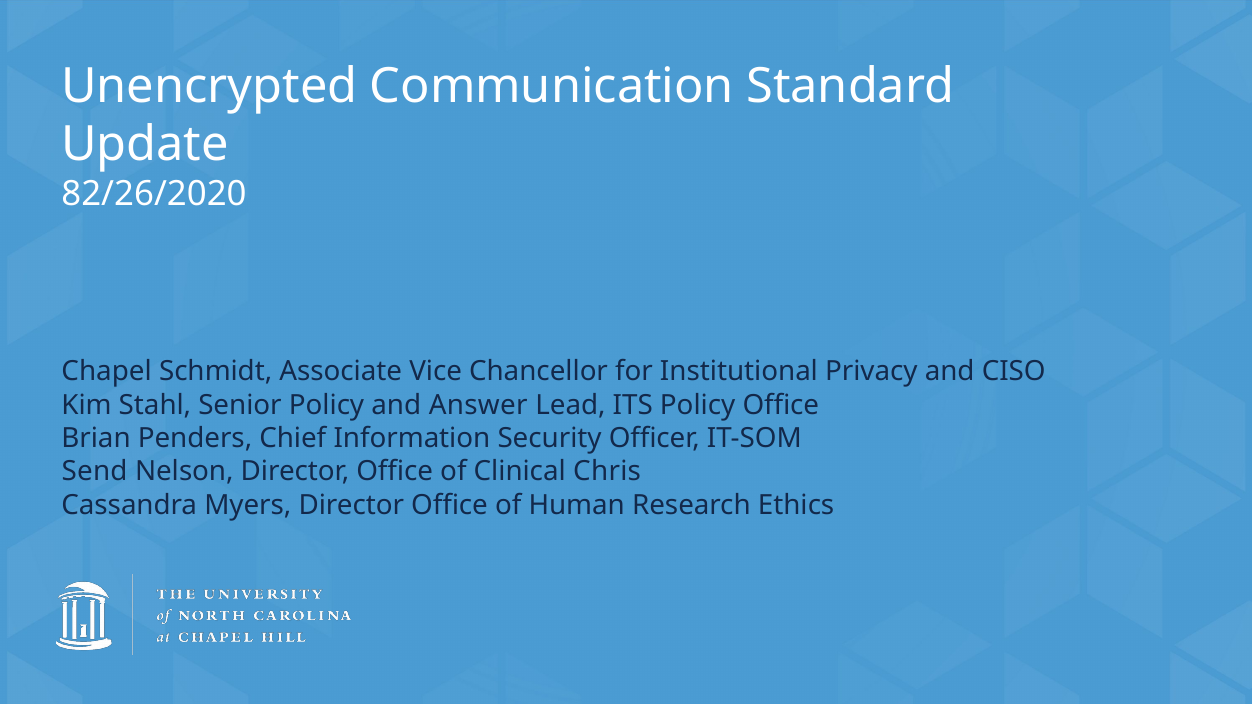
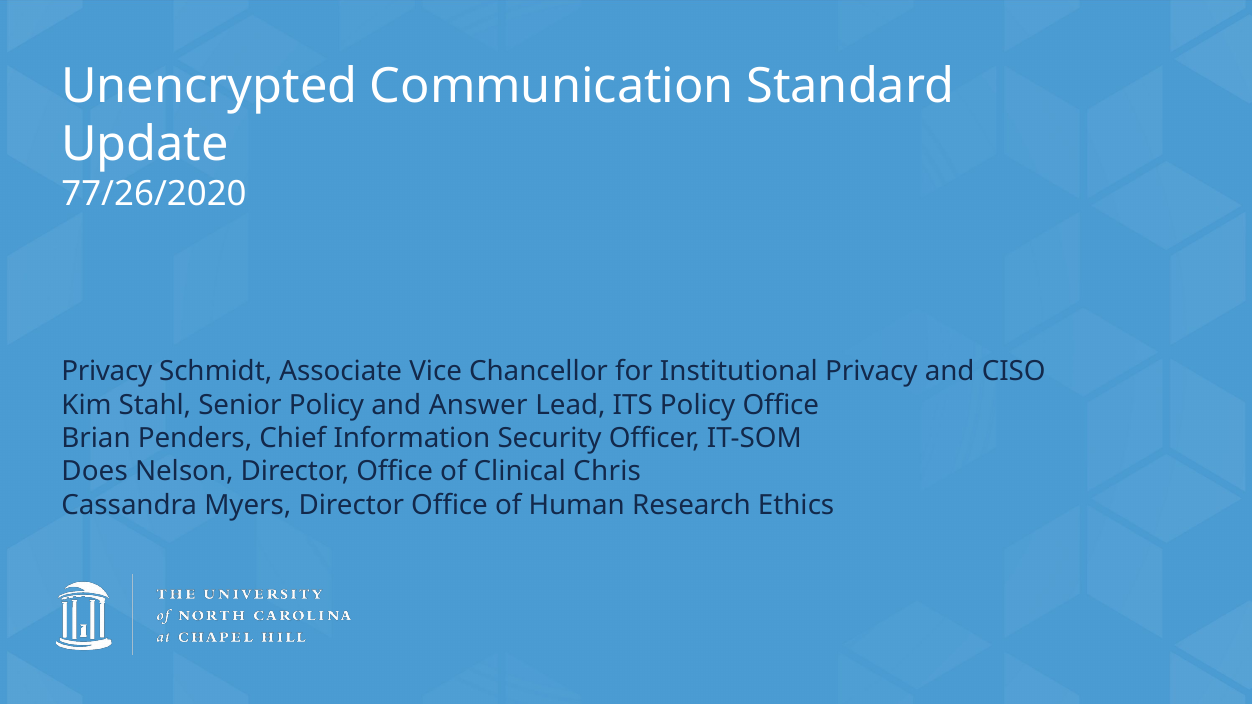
82/26/2020: 82/26/2020 -> 77/26/2020
Chapel at (107, 372): Chapel -> Privacy
Send: Send -> Does
